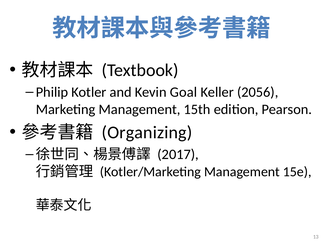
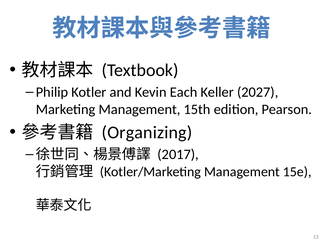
Goal: Goal -> Each
2056: 2056 -> 2027
